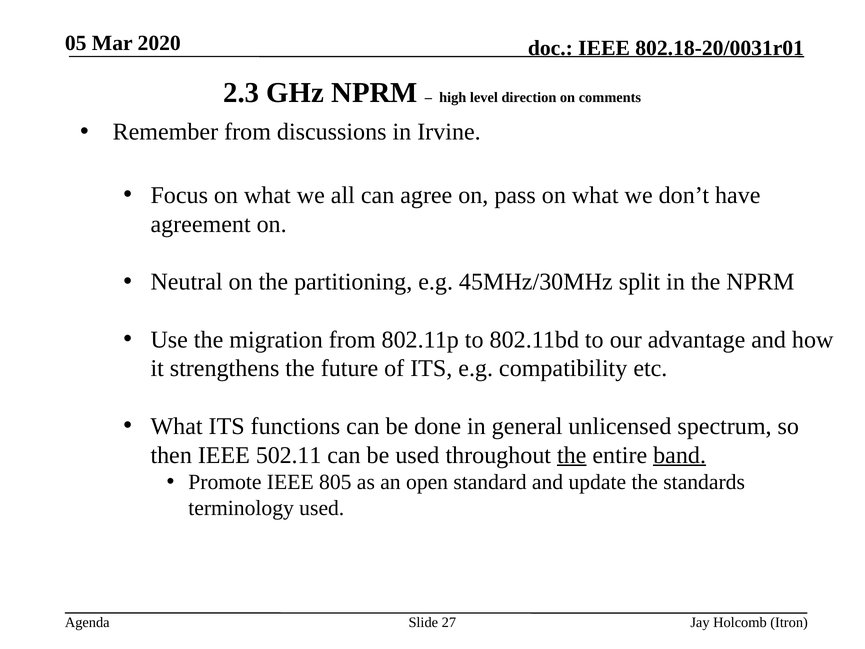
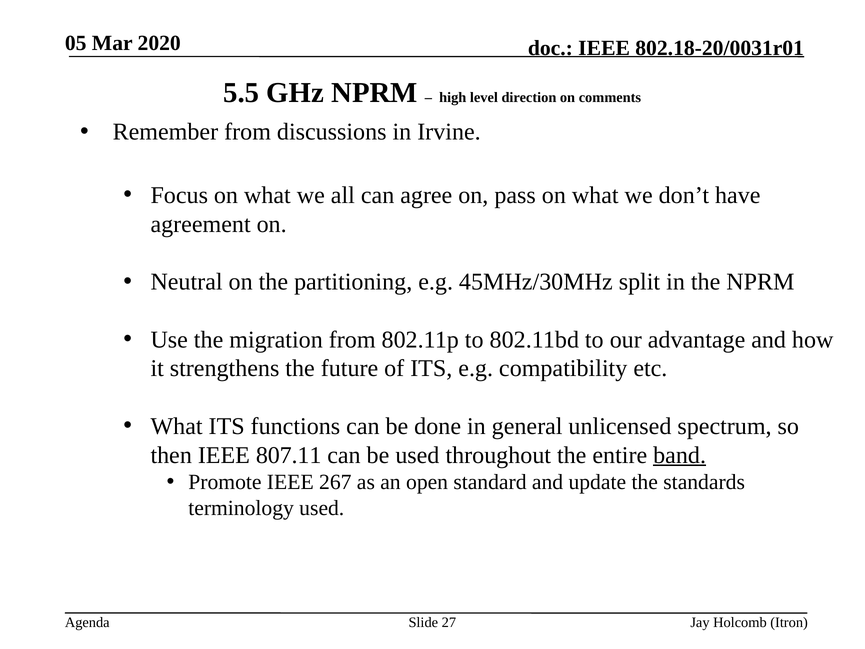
2.3: 2.3 -> 5.5
502.11: 502.11 -> 807.11
the at (572, 455) underline: present -> none
805: 805 -> 267
